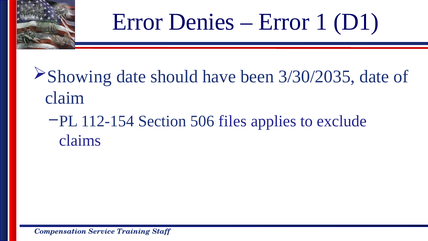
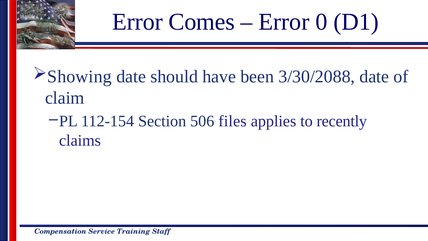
Denies: Denies -> Comes
1: 1 -> 0
3/30/2035: 3/30/2035 -> 3/30/2088
exclude: exclude -> recently
